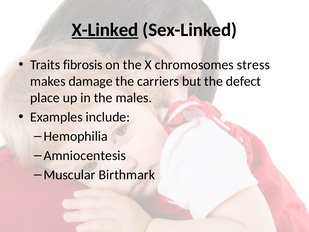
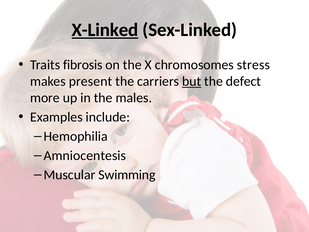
damage: damage -> present
but underline: none -> present
place: place -> more
Birthmark: Birthmark -> Swimming
